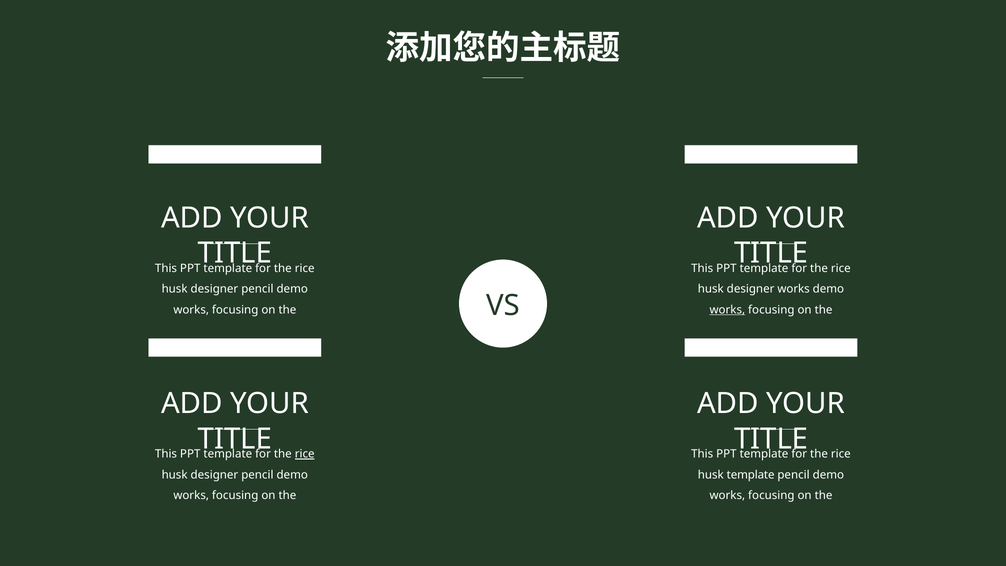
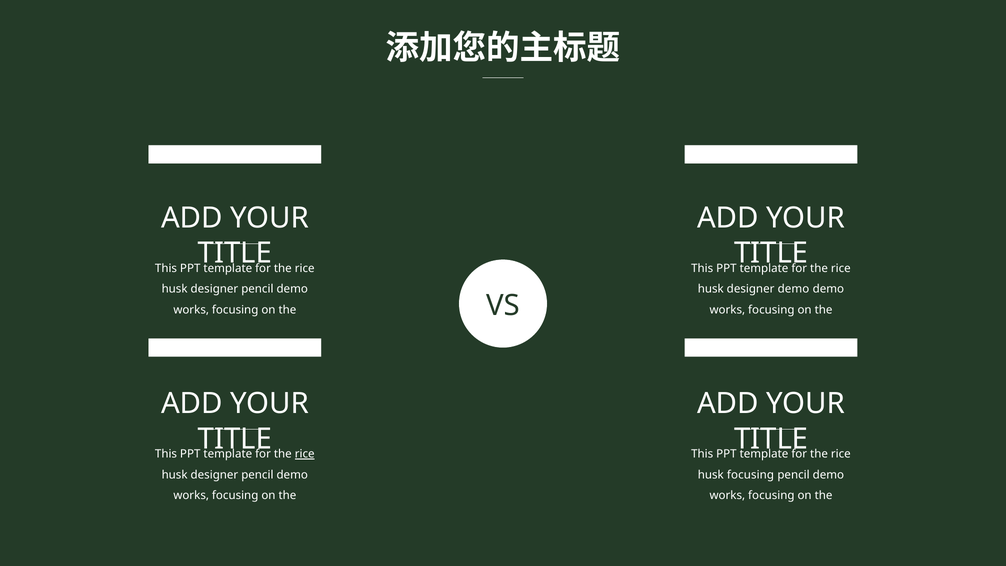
designer works: works -> demo
works at (727, 310) underline: present -> none
husk template: template -> focusing
